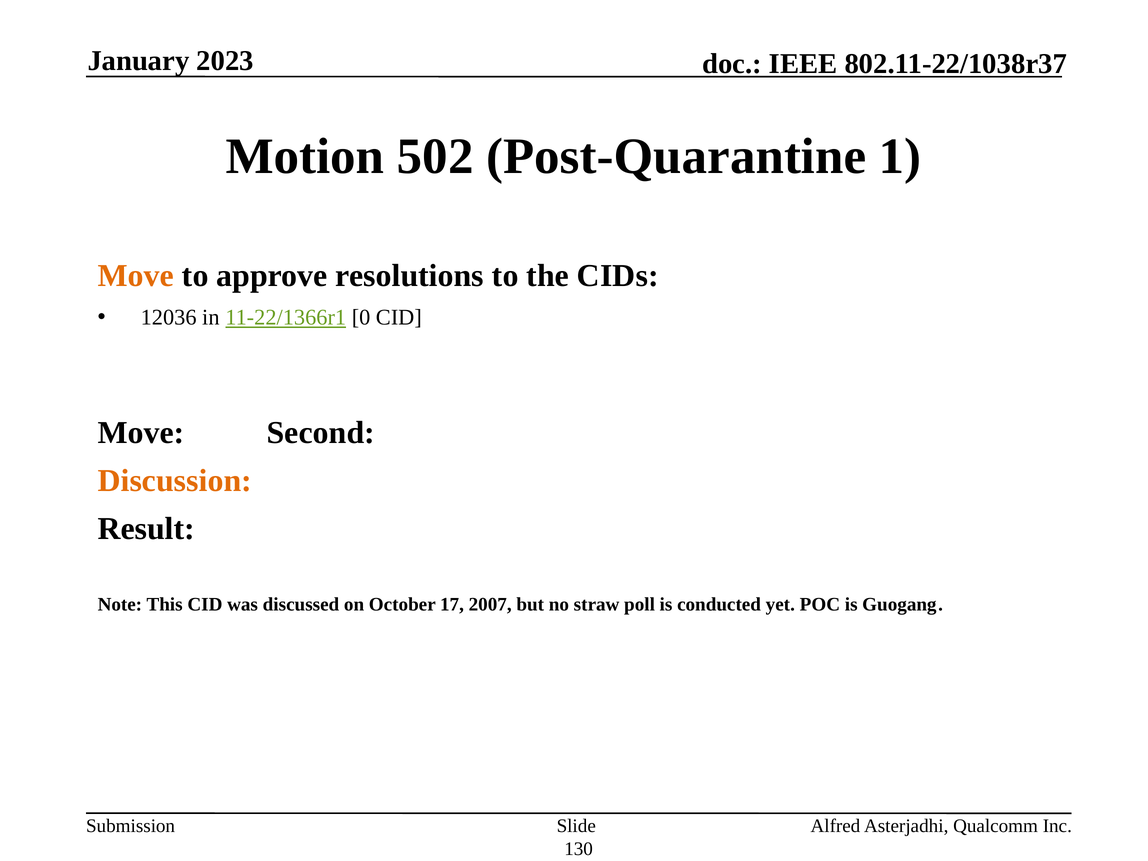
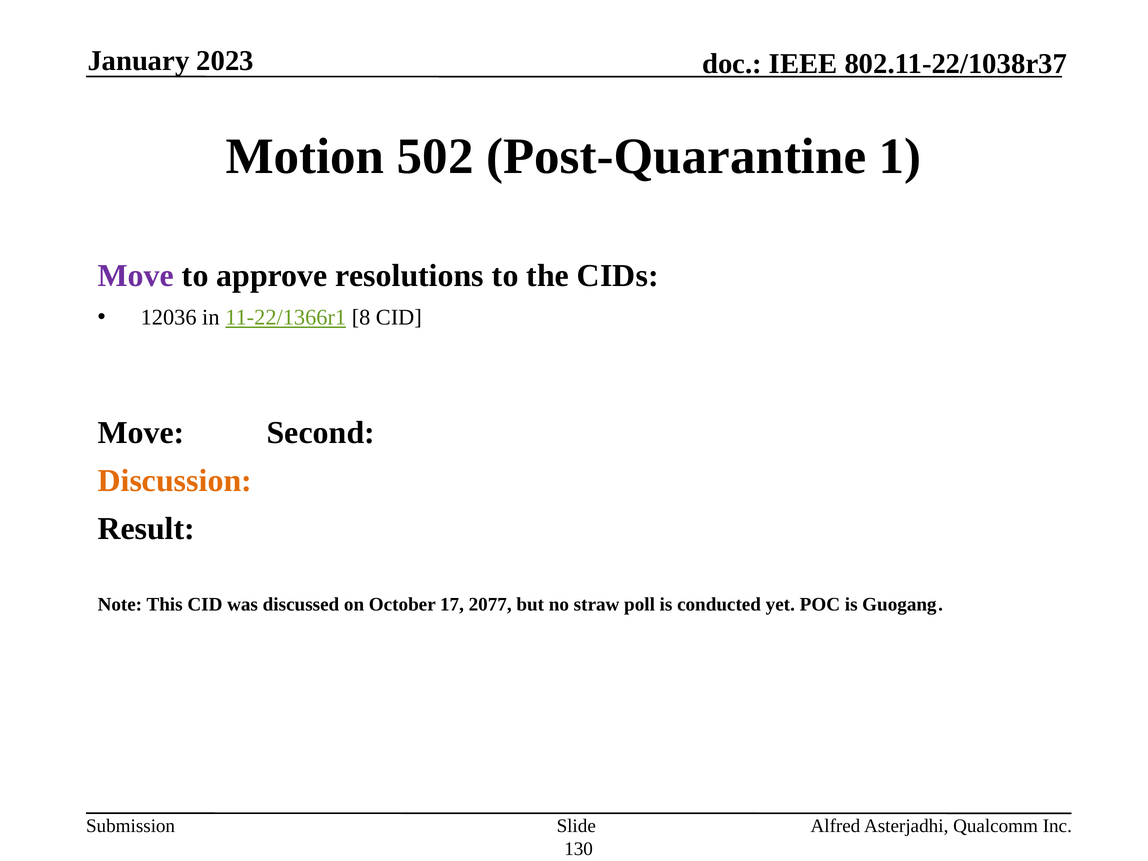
Move at (136, 276) colour: orange -> purple
0: 0 -> 8
2007: 2007 -> 2077
